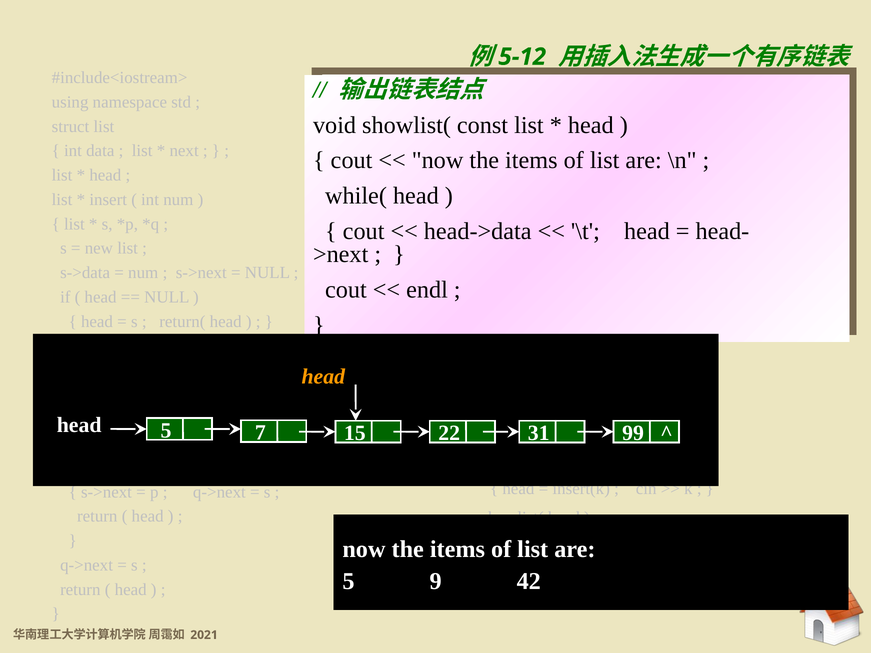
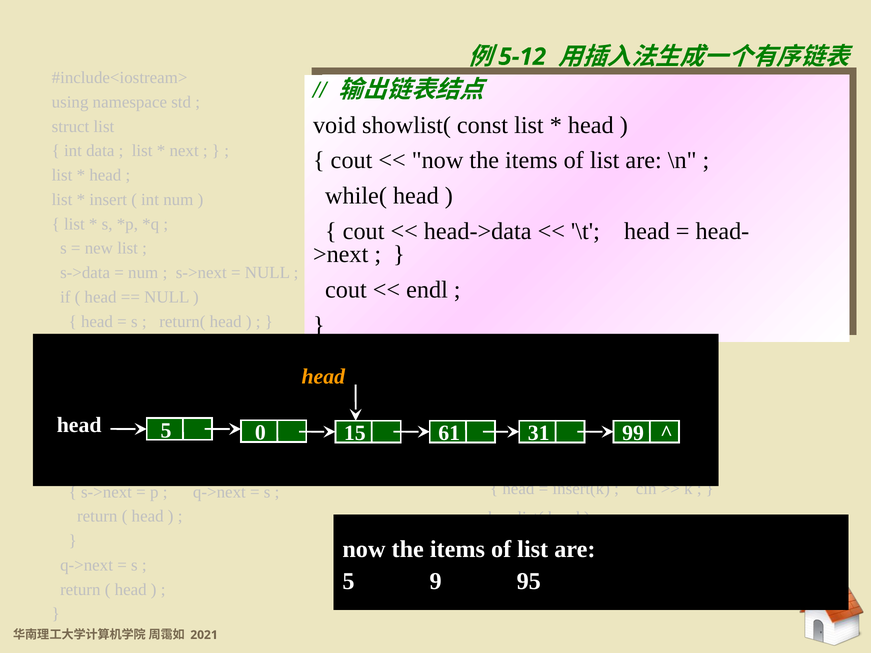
7 at (260, 433): 7 -> 0
22: 22 -> 61
42: 42 -> 95
